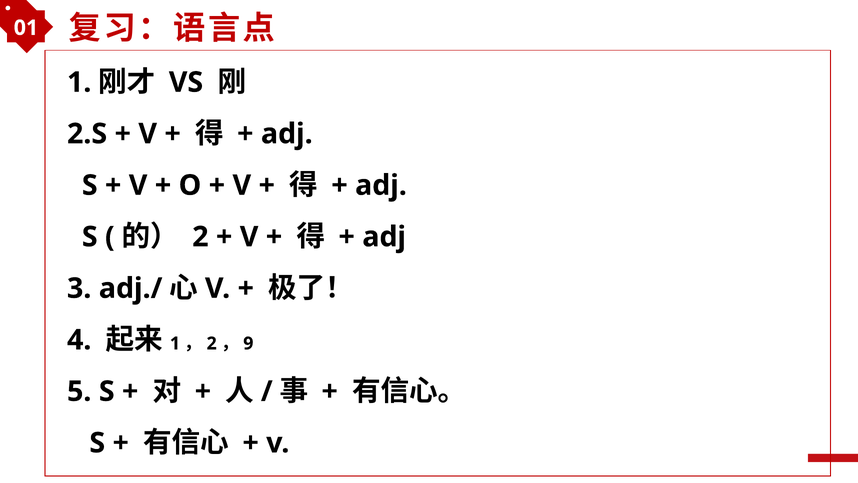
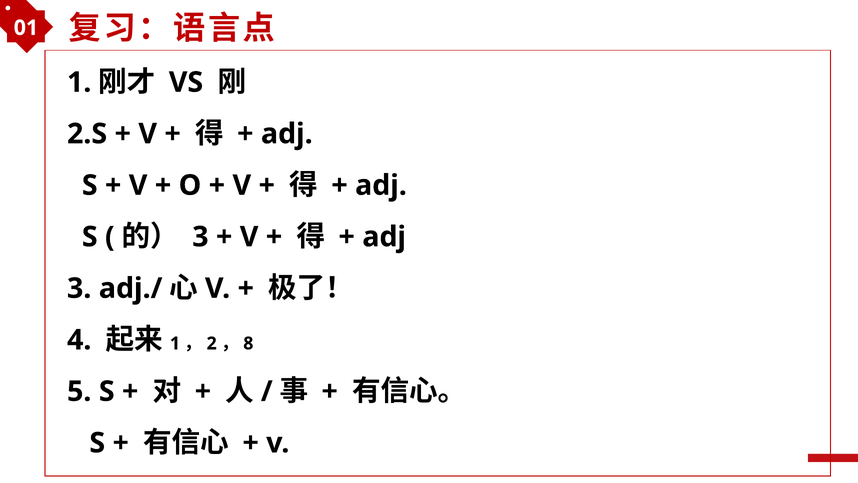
2 at (200, 237): 2 -> 3
9: 9 -> 8
